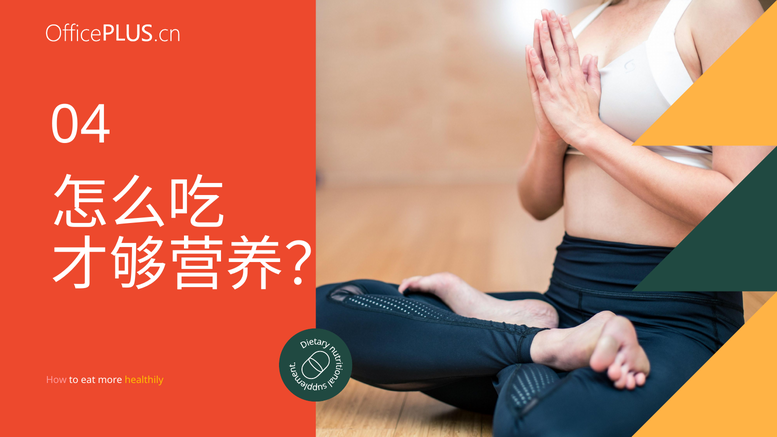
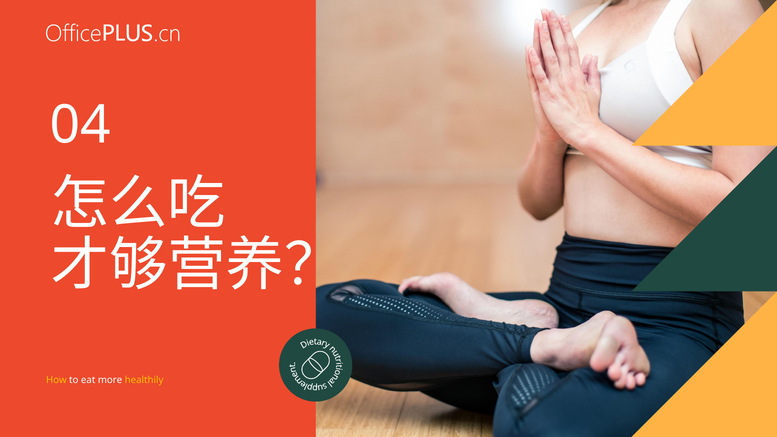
How colour: pink -> yellow
